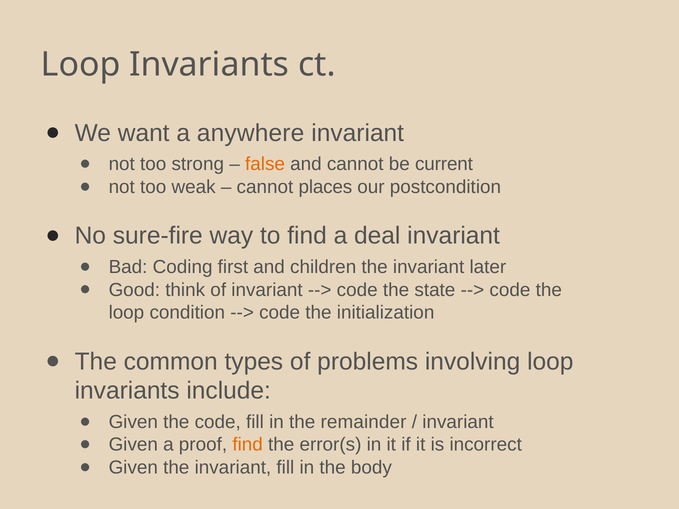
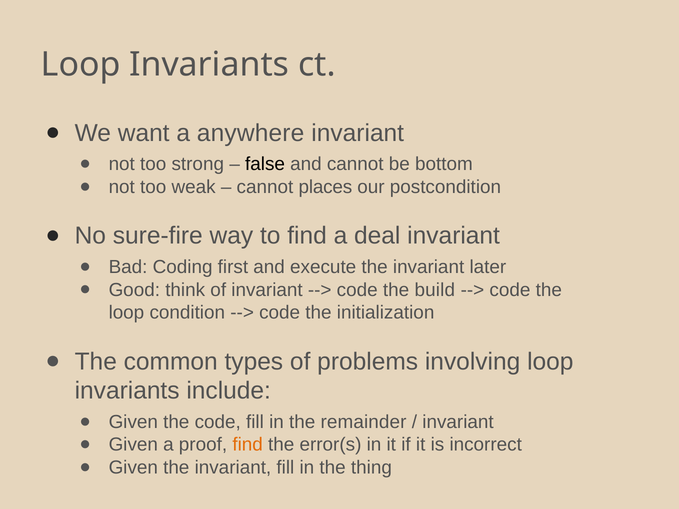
false colour: orange -> black
current: current -> bottom
children: children -> execute
state: state -> build
body: body -> thing
